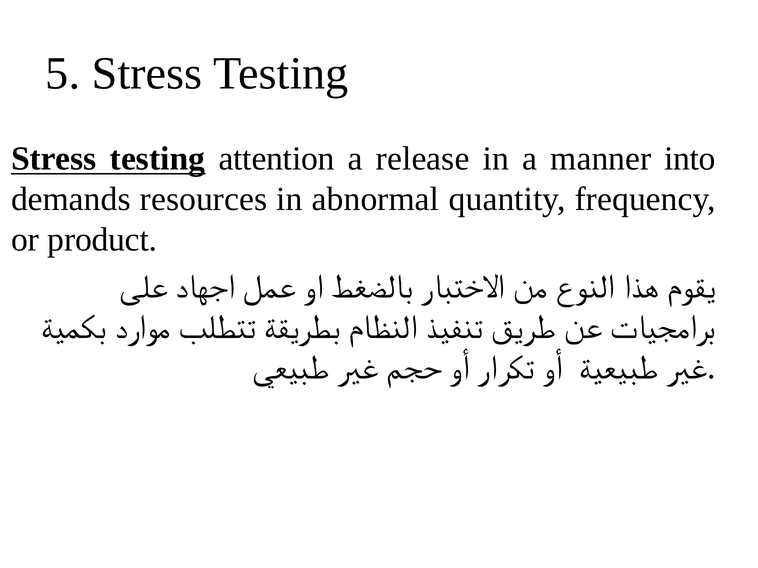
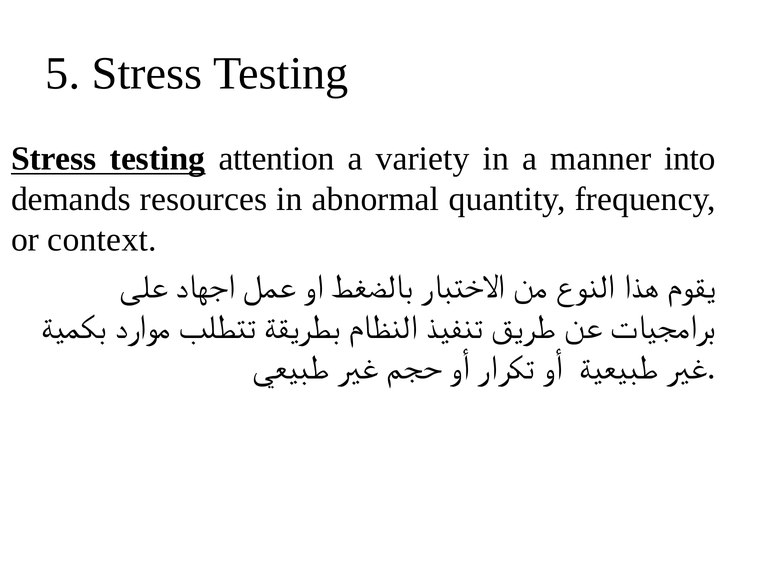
release: release -> variety
product: product -> context
